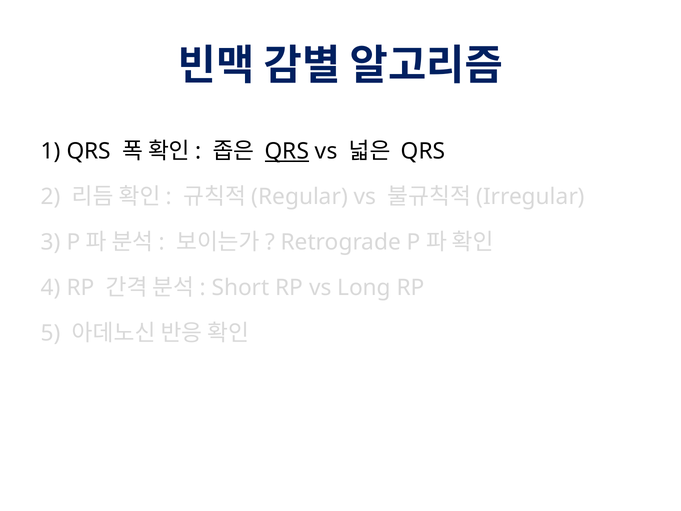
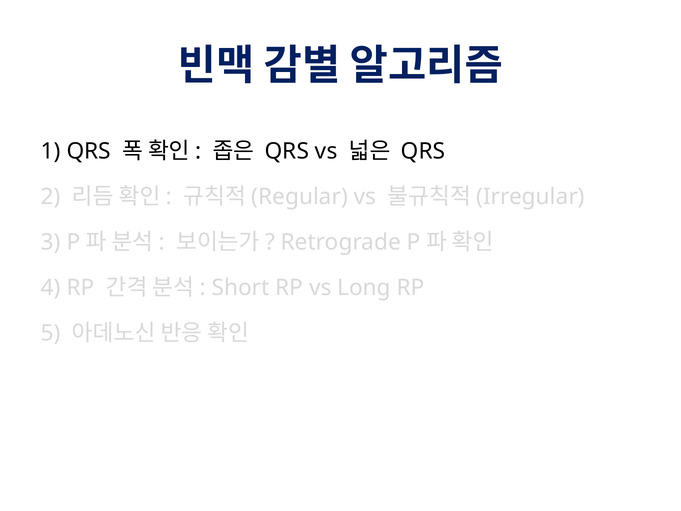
QRS at (287, 151) underline: present -> none
